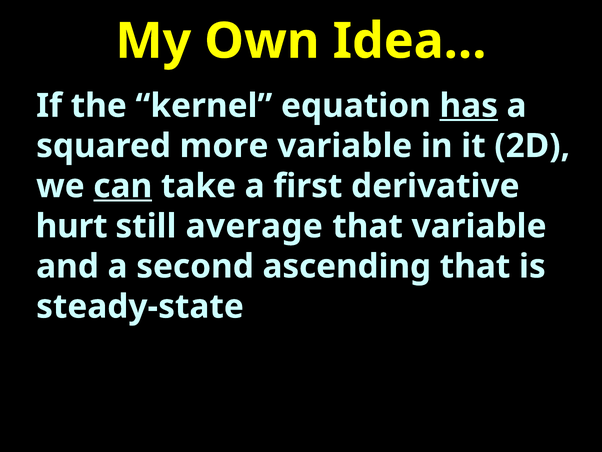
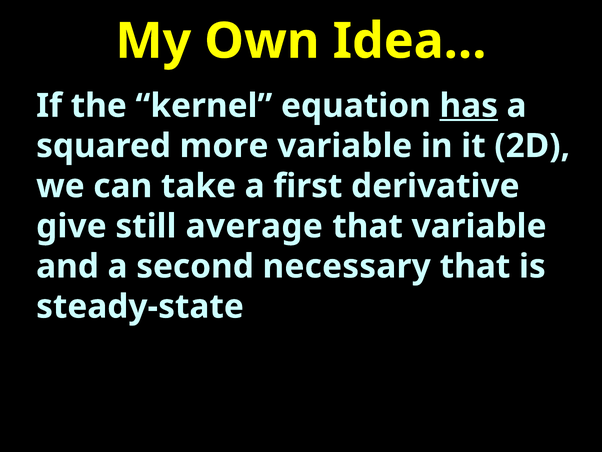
can underline: present -> none
hurt: hurt -> give
ascending: ascending -> necessary
